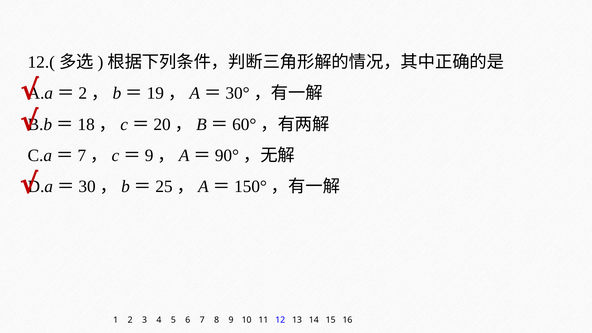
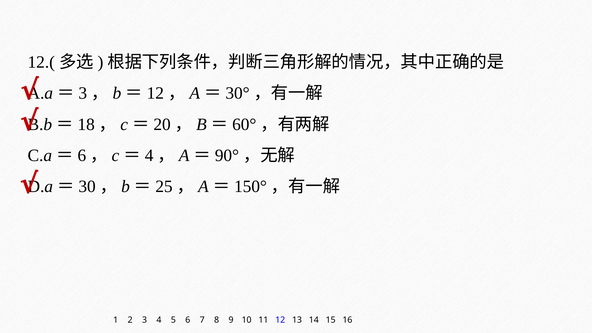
2 at (83, 93): 2 -> 3
19 at (155, 93): 19 -> 12
7 at (82, 155): 7 -> 6
9 at (149, 155): 9 -> 4
